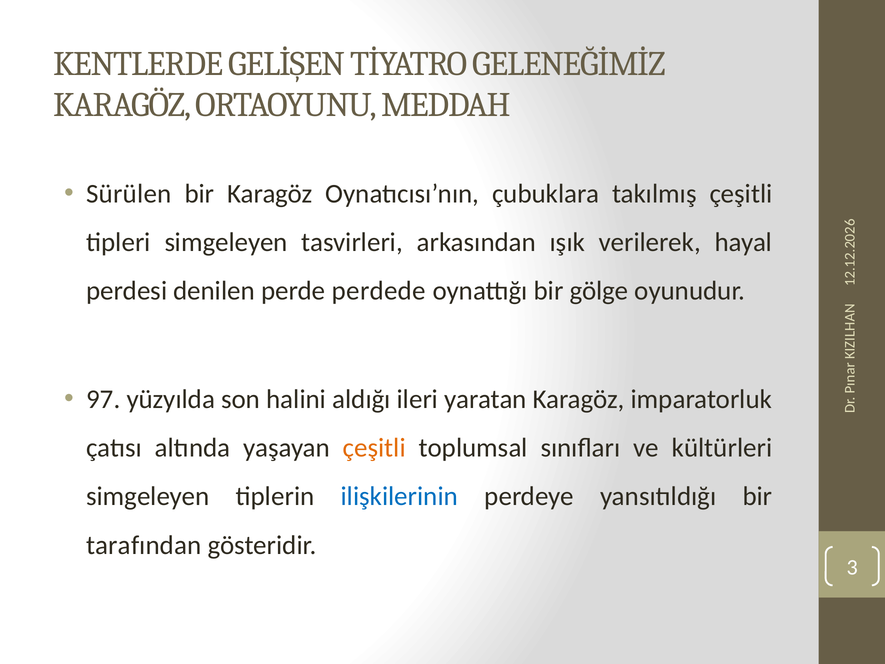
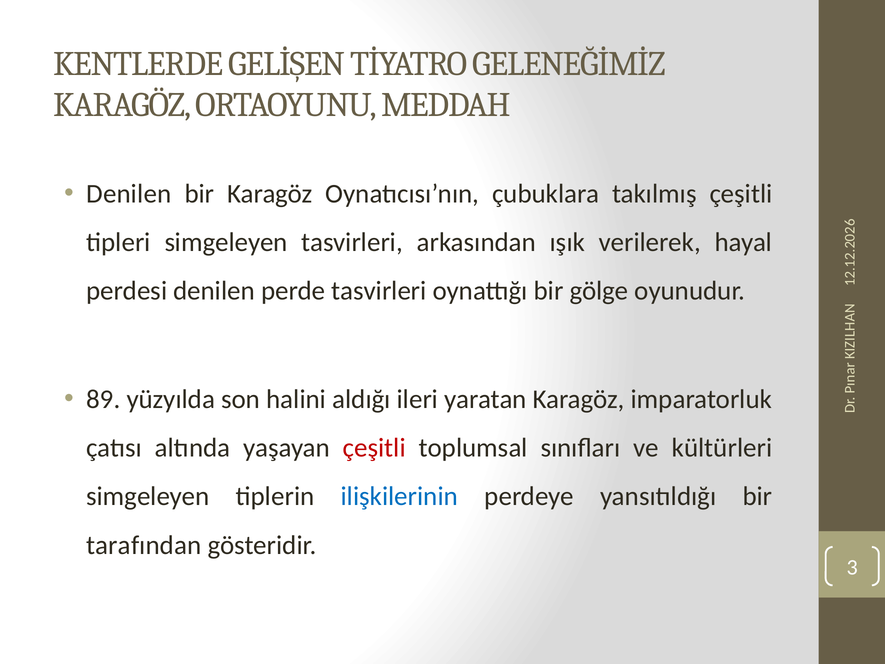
Sürülen at (129, 194): Sürülen -> Denilen
perde perdede: perdede -> tasvirleri
97: 97 -> 89
çeşitli at (374, 448) colour: orange -> red
